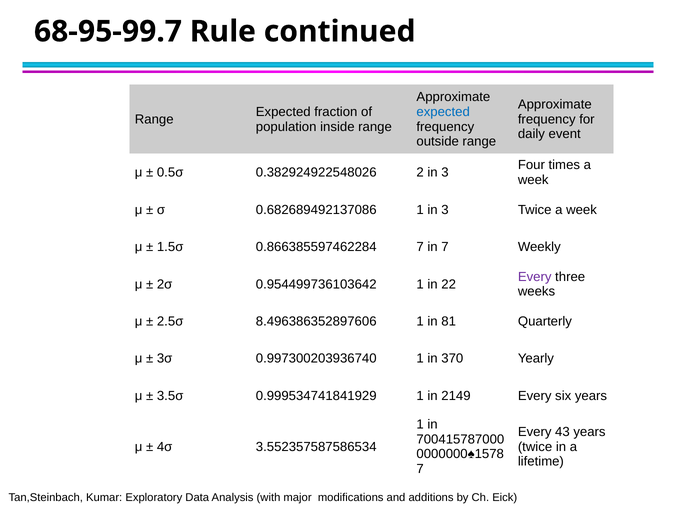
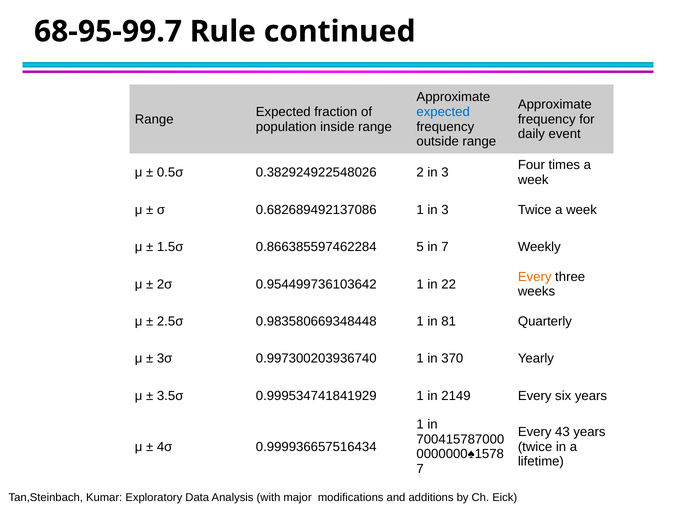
0.866385597462284 7: 7 -> 5
Every at (535, 277) colour: purple -> orange
8.496386352897606: 8.496386352897606 -> 0.983580669348448
3.552357587586534: 3.552357587586534 -> 0.999936657516434
